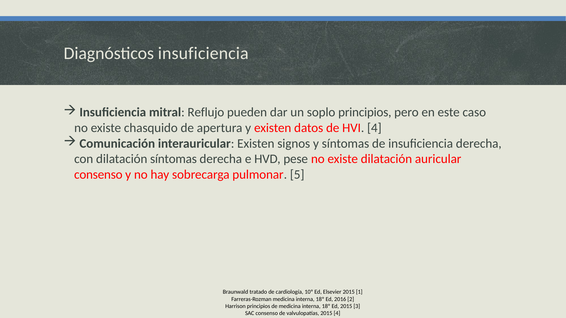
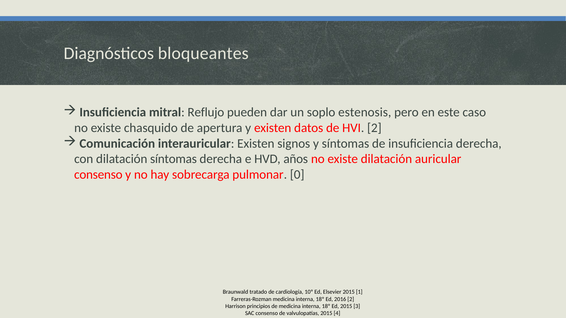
Diagnósticos insuficiencia: insuficiencia -> bloqueantes
soplo principios: principios -> estenosis
HVI 4: 4 -> 2
pese: pese -> años
5: 5 -> 0
